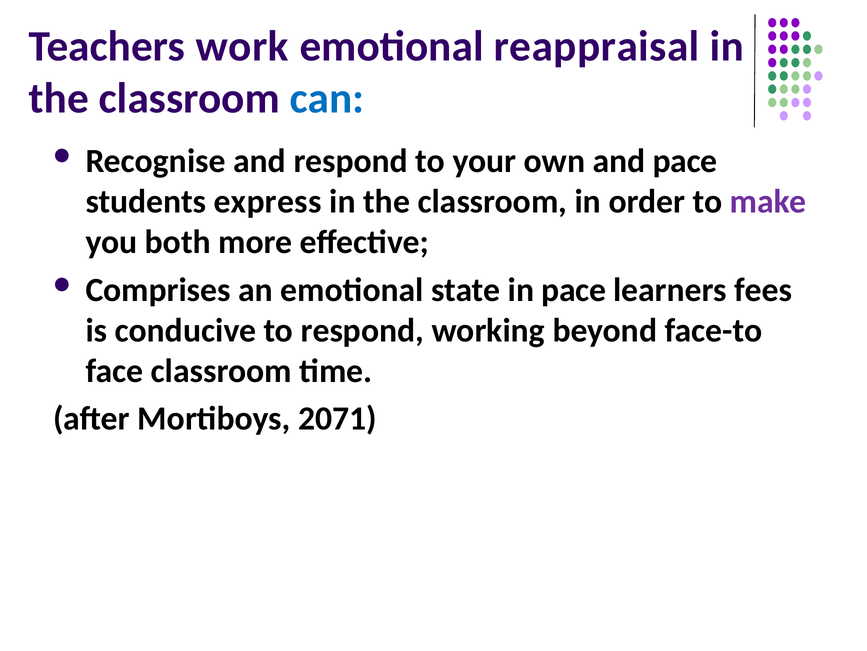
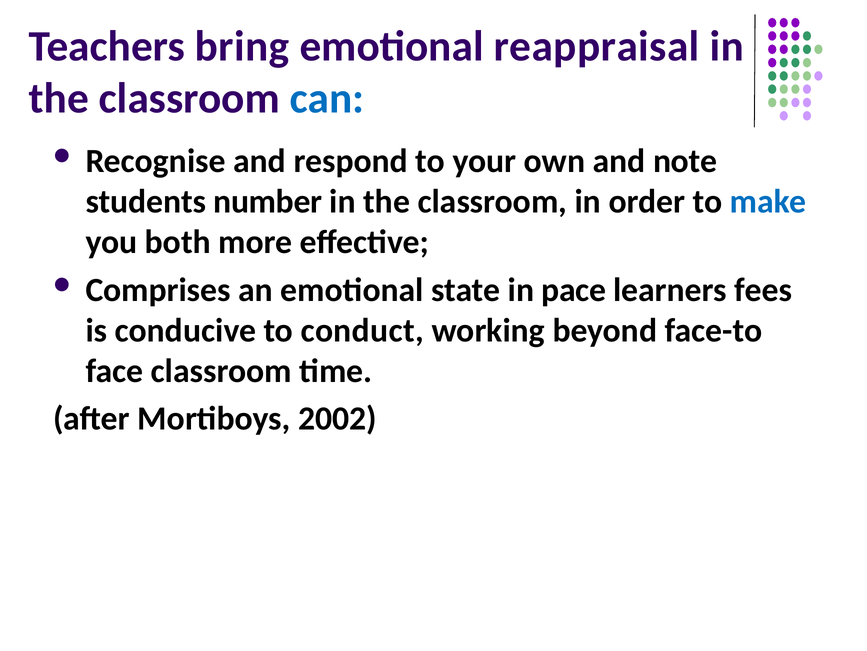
work: work -> bring
and pace: pace -> note
express: express -> number
make colour: purple -> blue
to respond: respond -> conduct
2071: 2071 -> 2002
